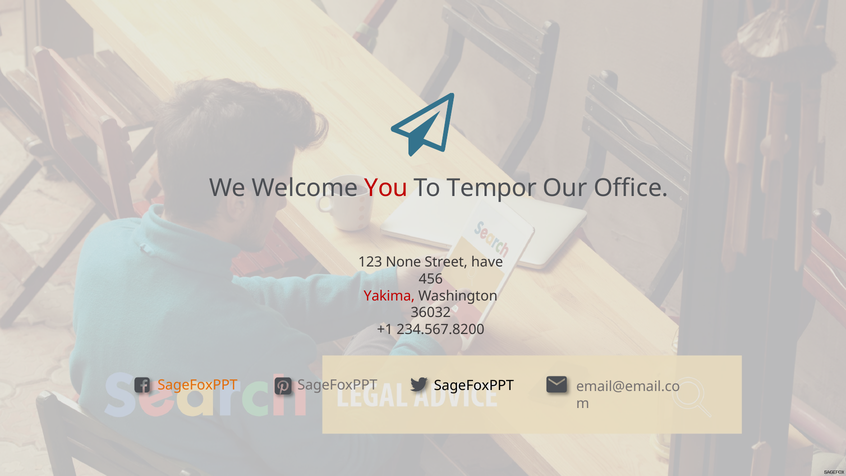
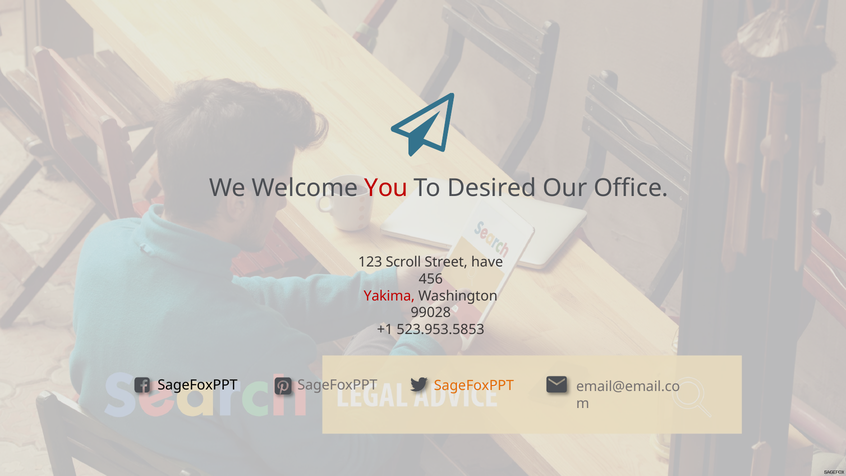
Tempor: Tempor -> Desired
None: None -> Scroll
36032: 36032 -> 99028
234.567.8200: 234.567.8200 -> 523.953.5853
SageFoxPPT at (198, 385) colour: orange -> black
SageFoxPPT at (474, 386) colour: black -> orange
